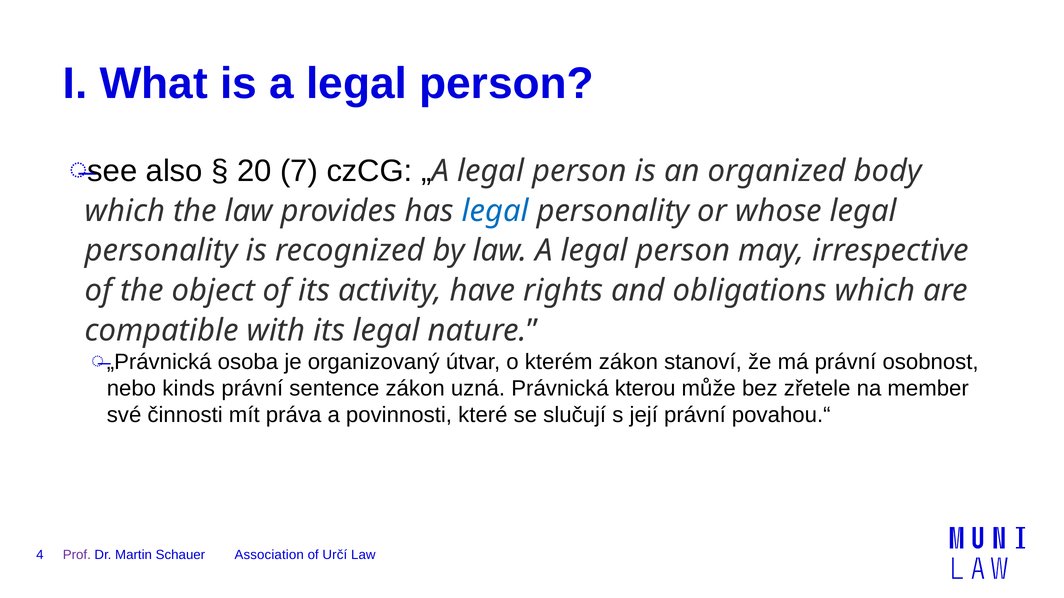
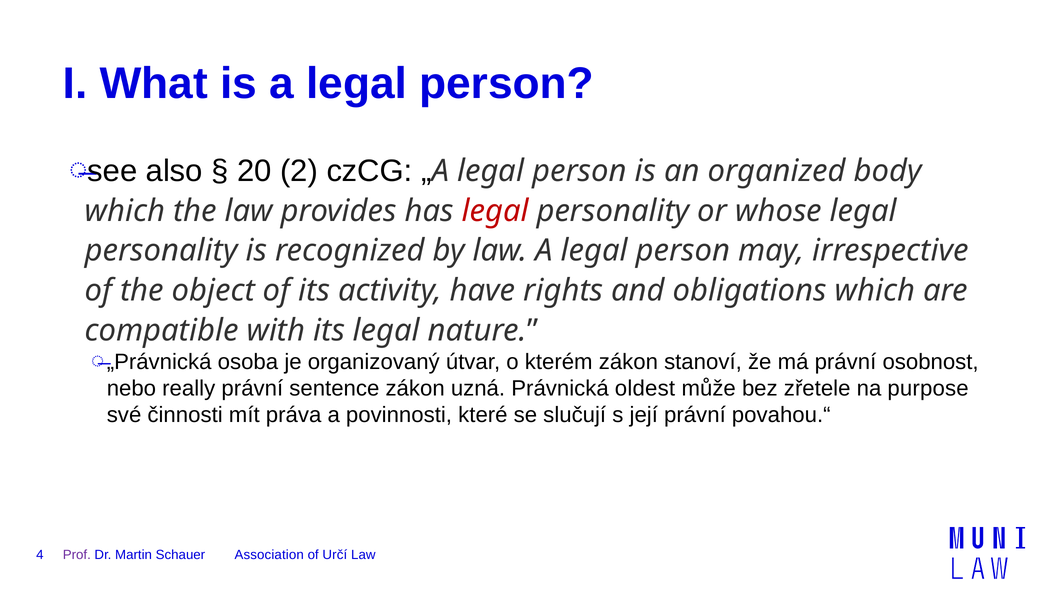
7: 7 -> 2
legal at (495, 211) colour: blue -> red
kinds: kinds -> really
kterou: kterou -> oldest
member: member -> purpose
